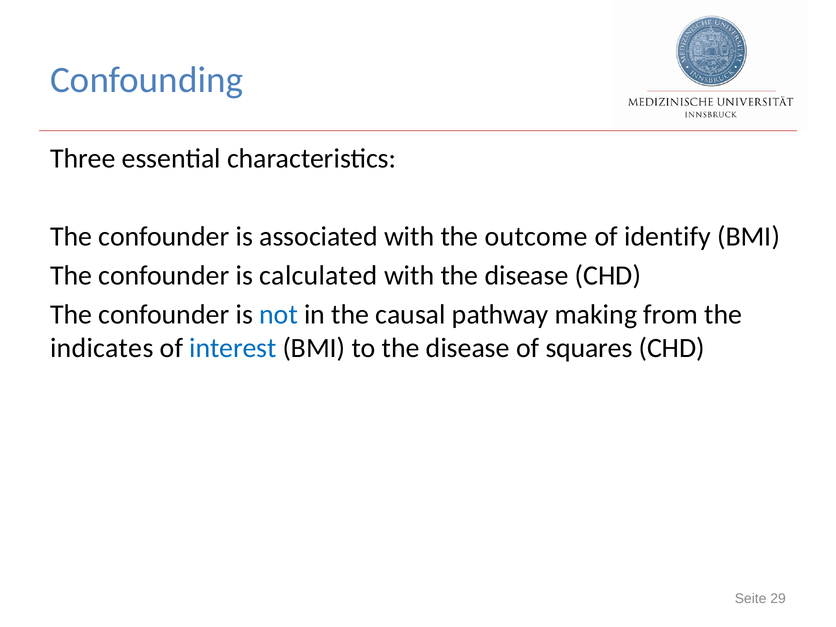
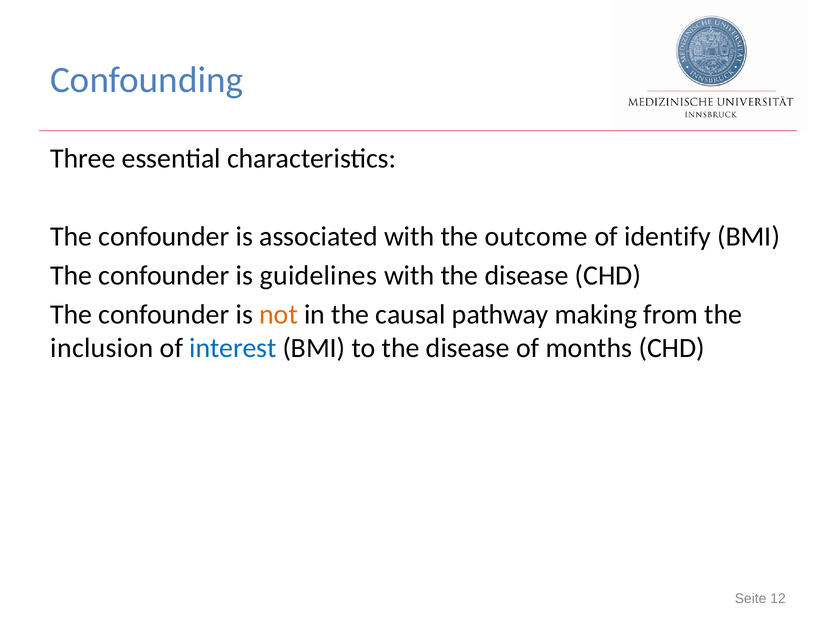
calculated: calculated -> guidelines
not colour: blue -> orange
indicates: indicates -> inclusion
squares: squares -> months
29: 29 -> 12
